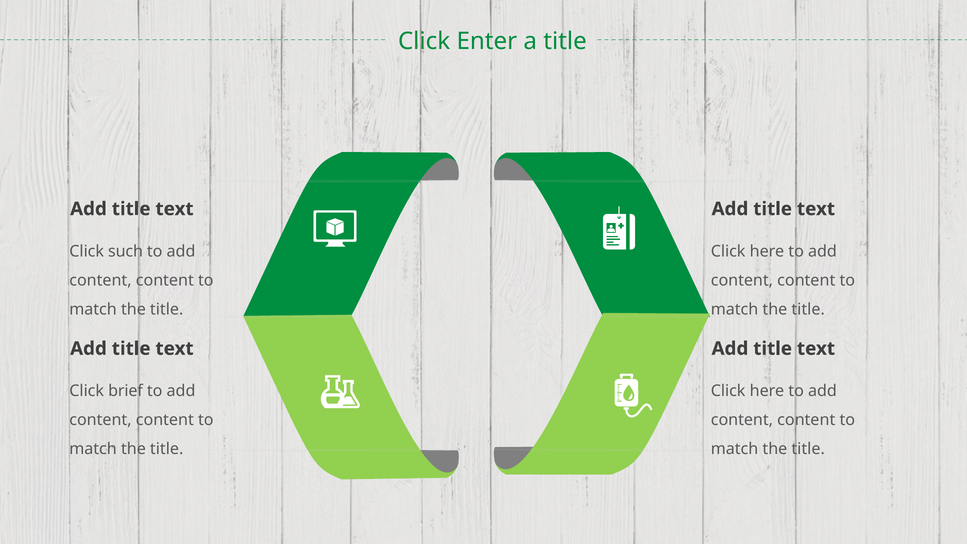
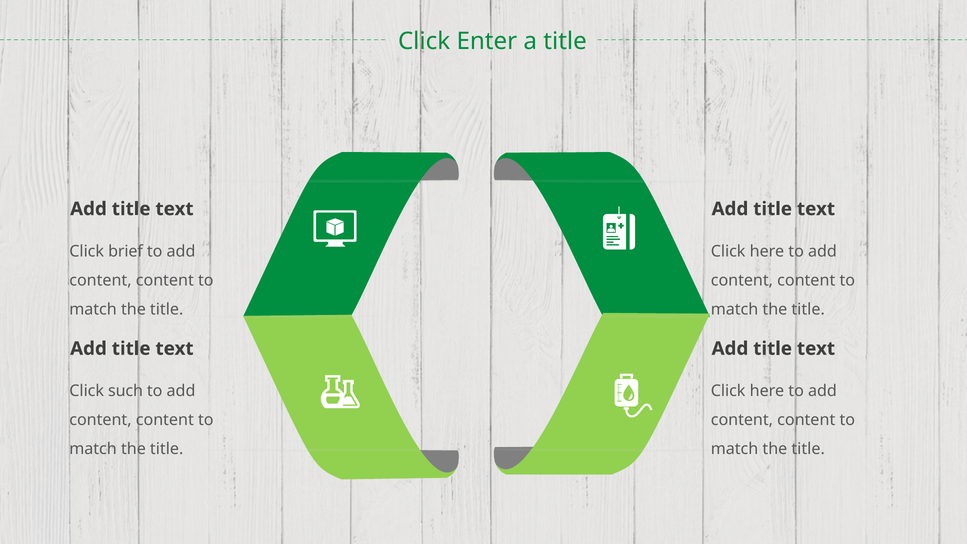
such: such -> brief
brief: brief -> such
